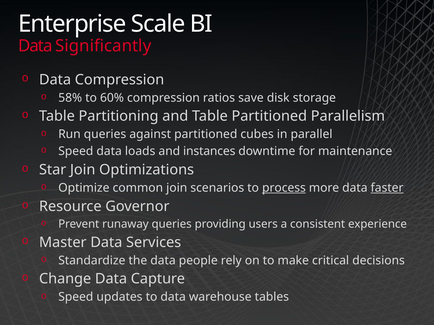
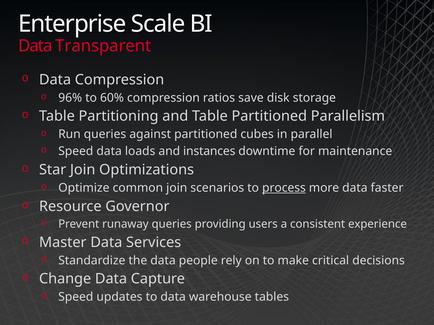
Significantly: Significantly -> Transparent
58%: 58% -> 96%
faster underline: present -> none
